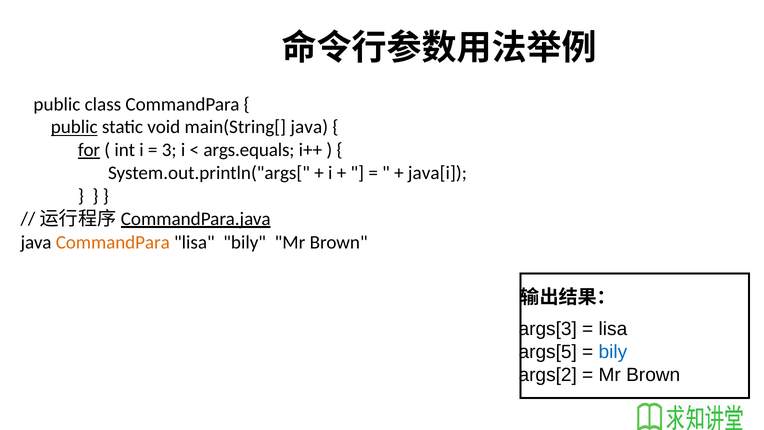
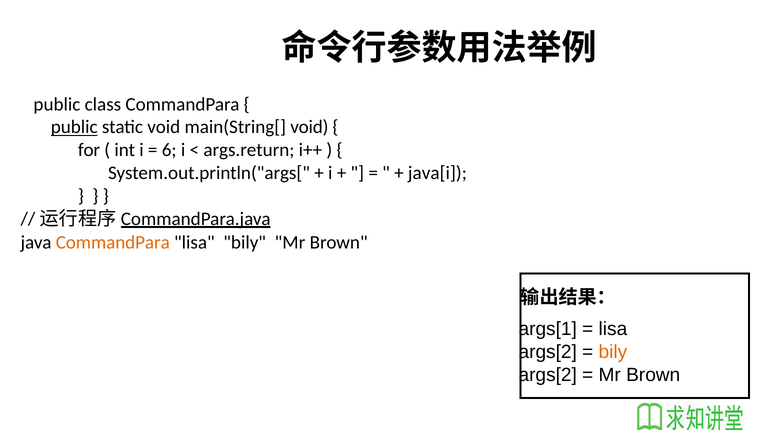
main(String[ java: java -> void
for underline: present -> none
3: 3 -> 6
args.equals: args.equals -> args.return
args[3: args[3 -> args[1
args[5 at (548, 352): args[5 -> args[2
bily at (613, 352) colour: blue -> orange
